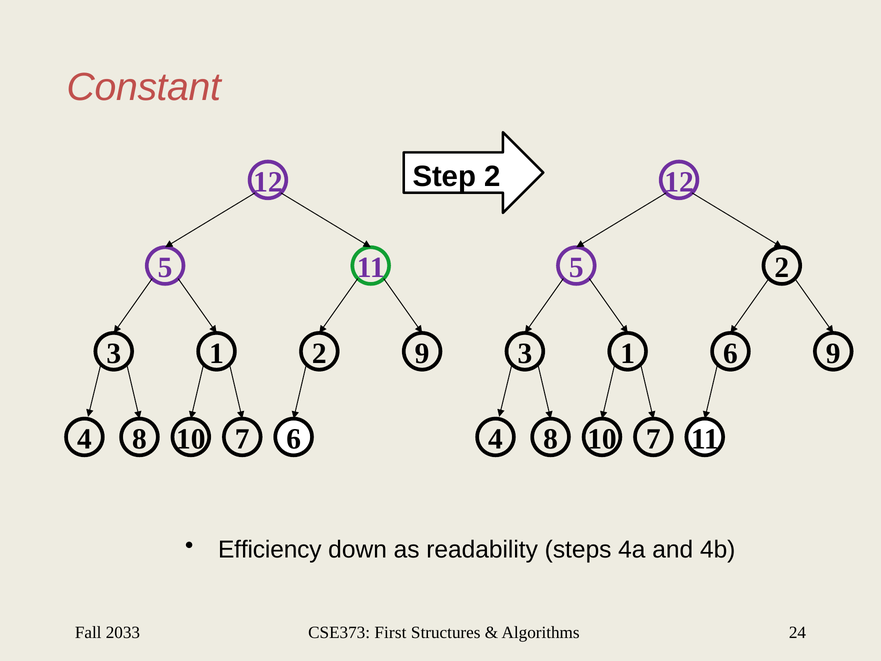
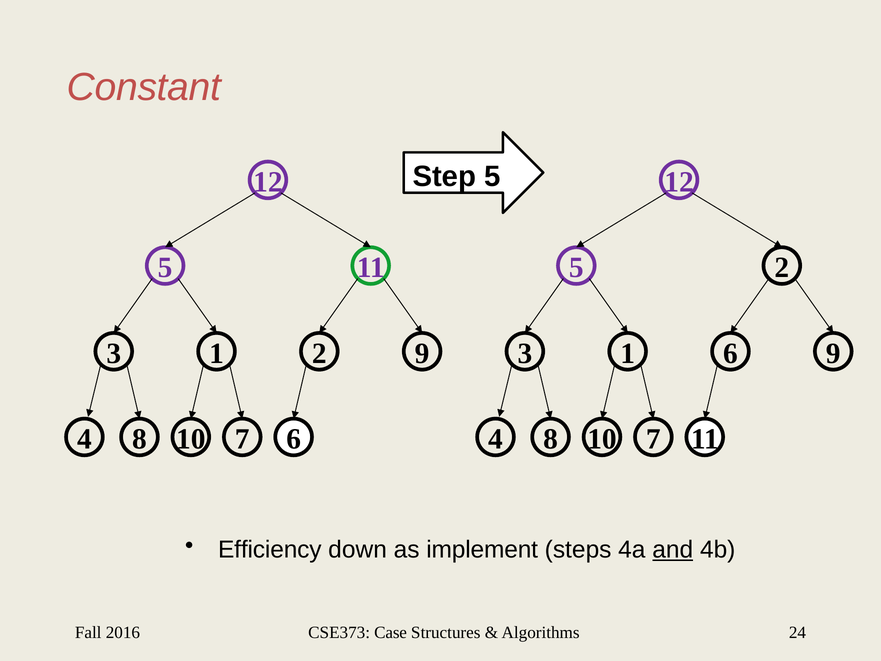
Step 2: 2 -> 5
readability: readability -> implement
and underline: none -> present
2033: 2033 -> 2016
First: First -> Case
